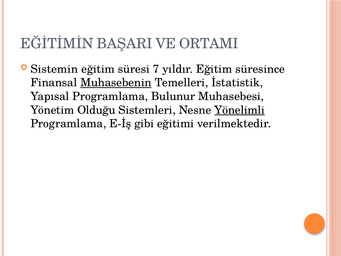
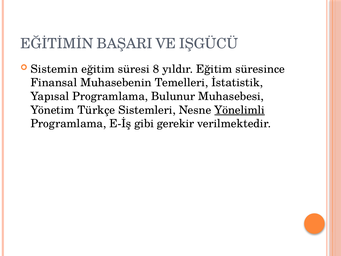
ORTAMI: ORTAMI -> IŞGÜCÜ
7: 7 -> 8
Muhasebenin underline: present -> none
Olduğu: Olduğu -> Türkçe
eğitimi: eğitimi -> gerekir
